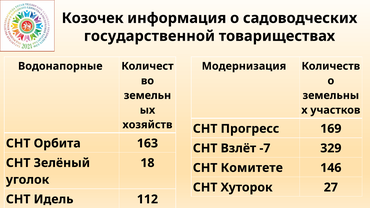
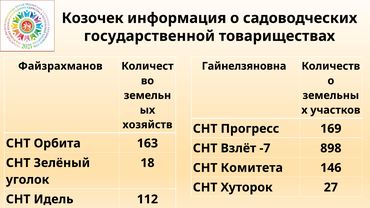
Водонапорные: Водонапорные -> Файзрахманов
Модернизация: Модернизация -> Гайнелзяновна
329: 329 -> 898
Комитете: Комитете -> Комитета
